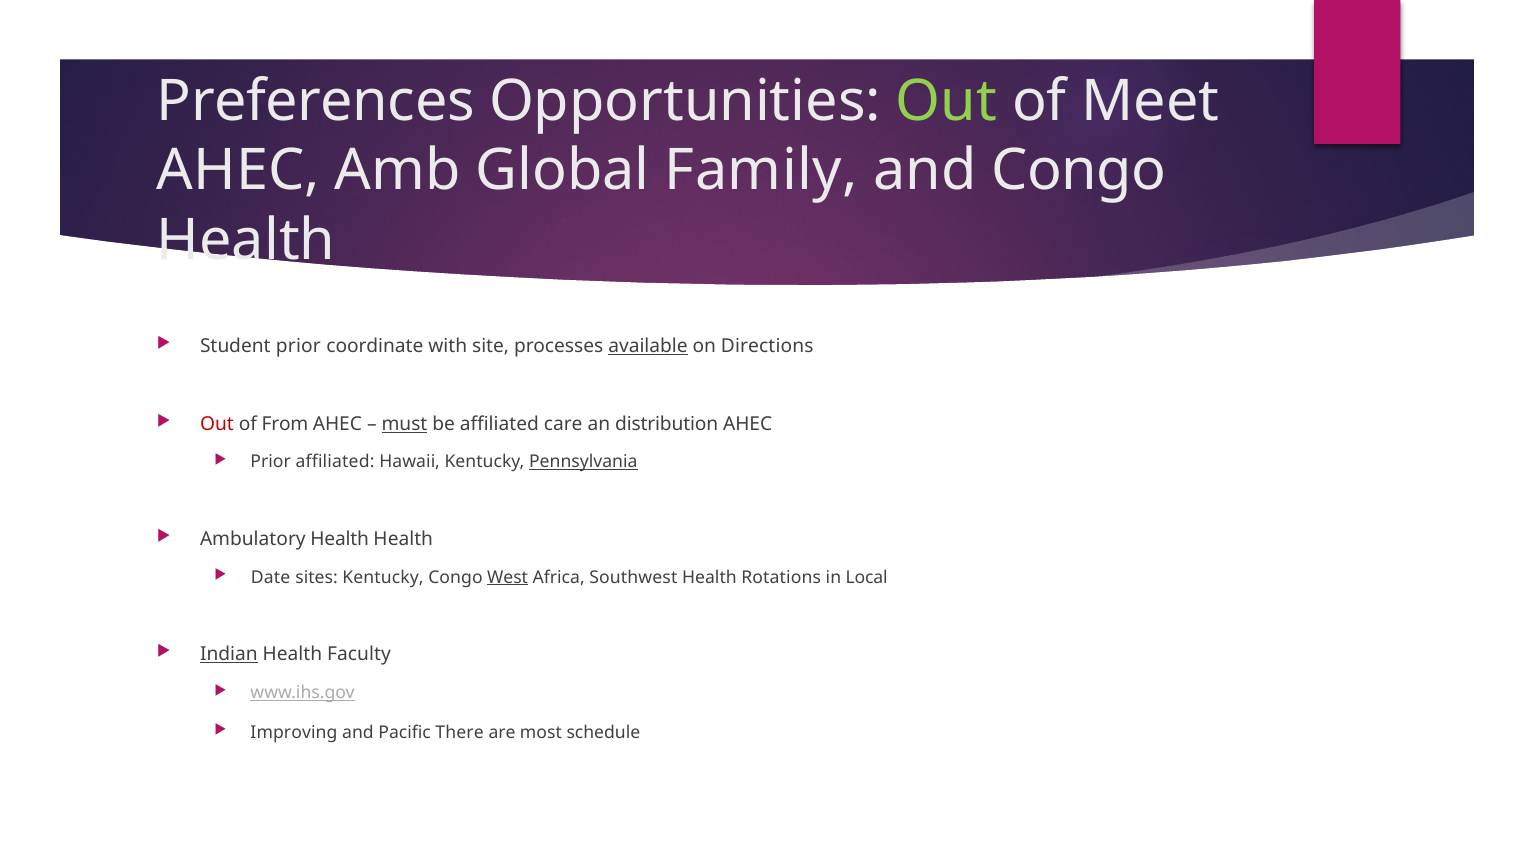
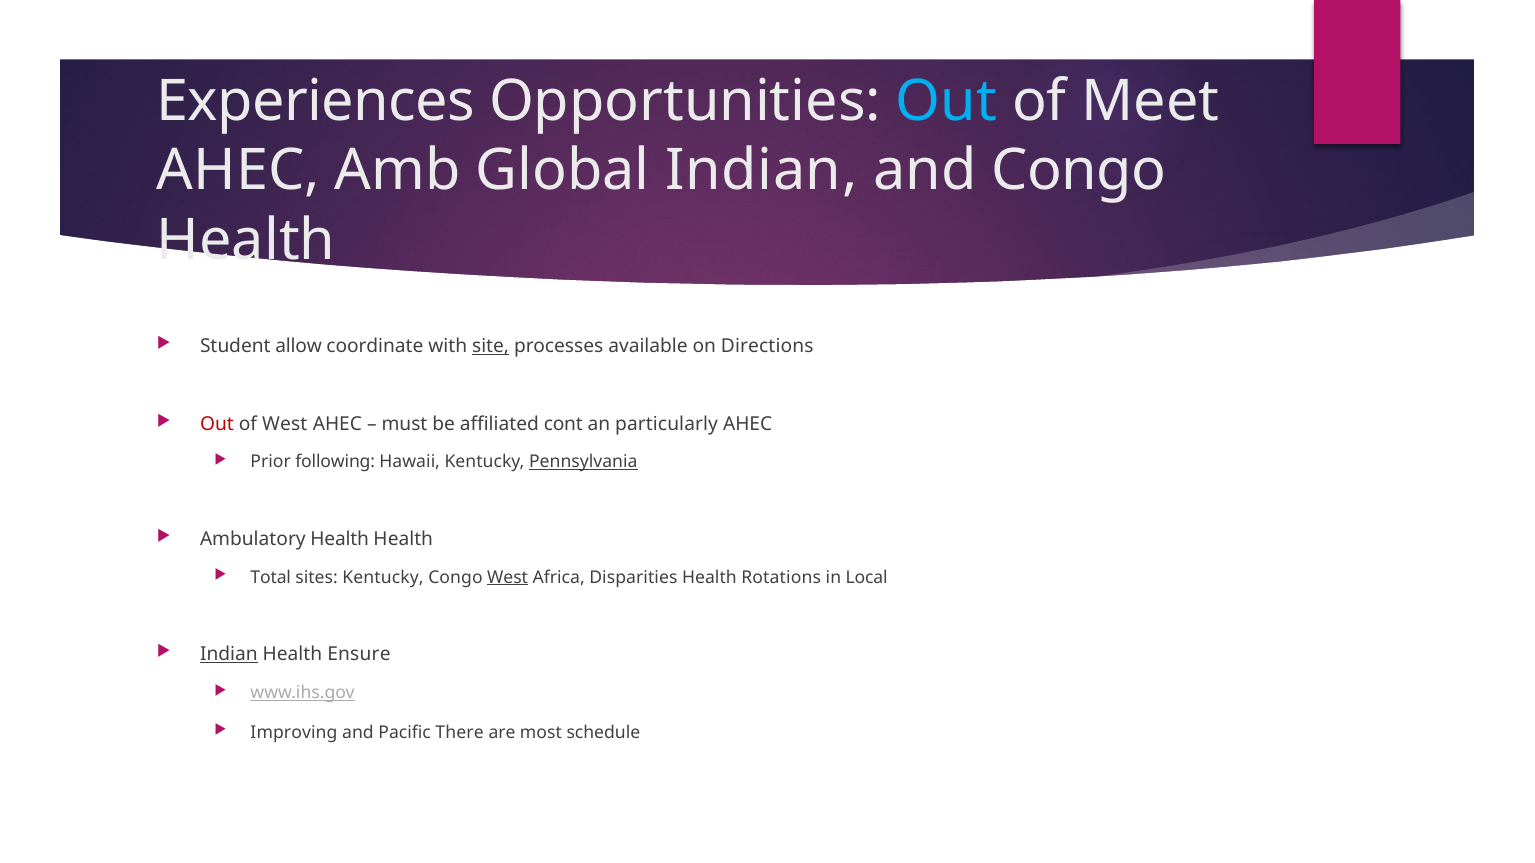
Preferences: Preferences -> Experiences
Out at (947, 102) colour: light green -> light blue
Global Family: Family -> Indian
Student prior: prior -> allow
site underline: none -> present
available underline: present -> none
of From: From -> West
must underline: present -> none
care: care -> cont
distribution: distribution -> particularly
Prior affiliated: affiliated -> following
Date: Date -> Total
Southwest: Southwest -> Disparities
Faculty: Faculty -> Ensure
